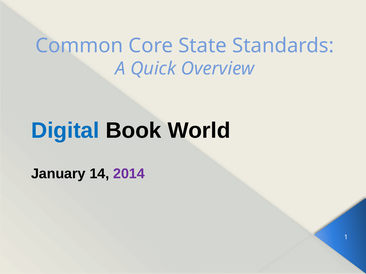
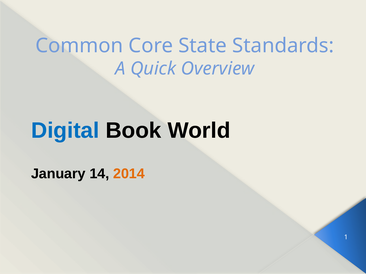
2014 colour: purple -> orange
